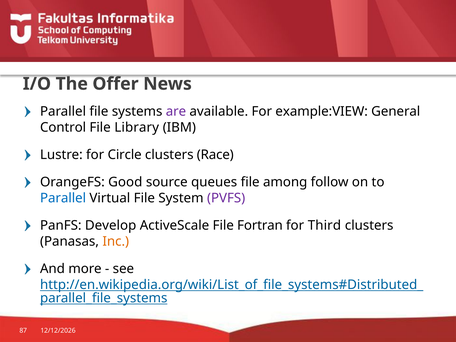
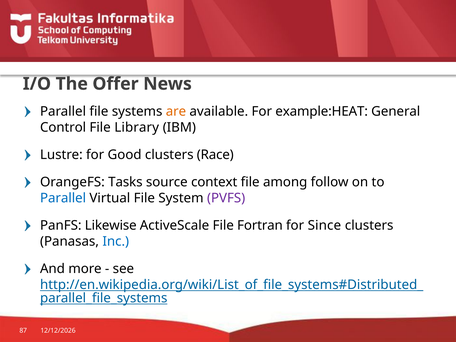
are colour: purple -> orange
example:VIEW: example:VIEW -> example:HEAT
Circle: Circle -> Good
Good: Good -> Tasks
queues: queues -> context
Develop: Develop -> Likewise
Third: Third -> Since
Inc colour: orange -> blue
